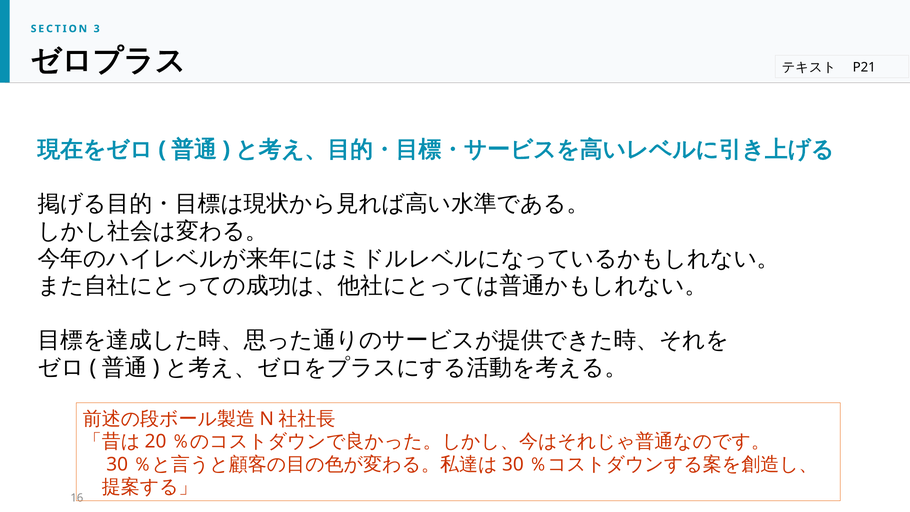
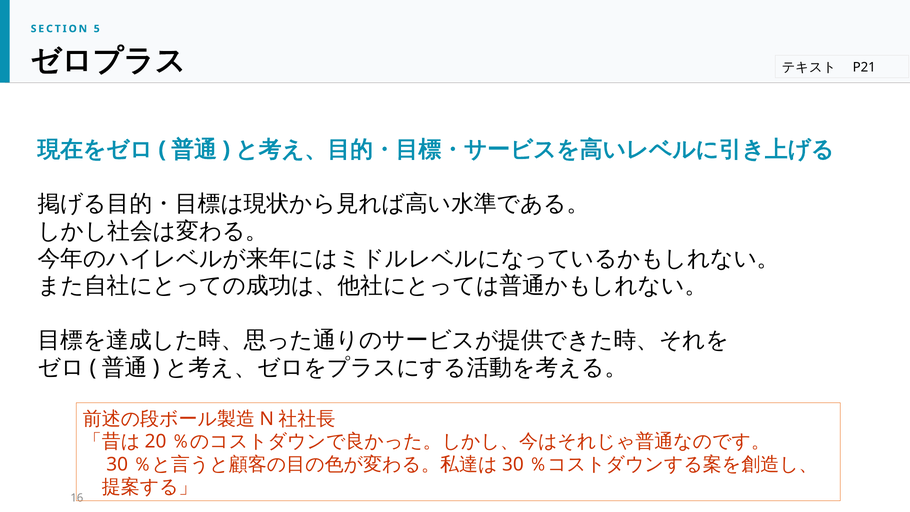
3: 3 -> 5
